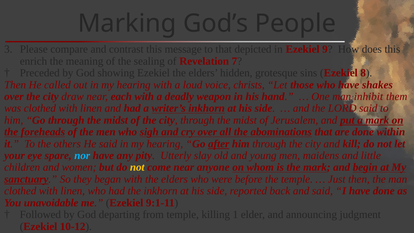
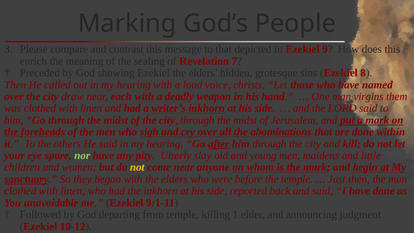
shakes: shakes -> named
inhibit: inhibit -> virgins
nor colour: light blue -> light green
